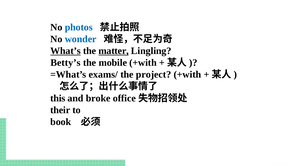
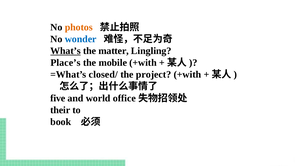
photos colour: blue -> orange
matter underline: present -> none
Betty’s: Betty’s -> Place’s
exams/: exams/ -> closed/
this: this -> five
broke: broke -> world
